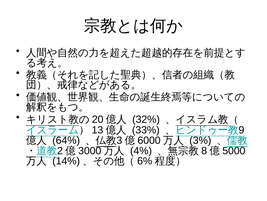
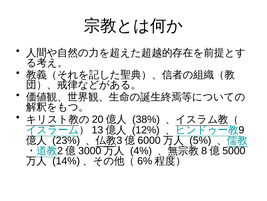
32%: 32% -> 38%
33%: 33% -> 12%
64%: 64% -> 23%
3%: 3% -> 5%
